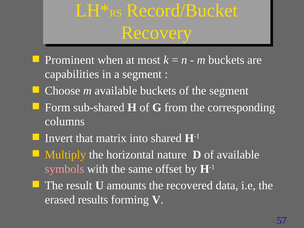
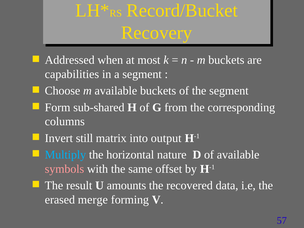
Prominent: Prominent -> Addressed
that: that -> still
shared: shared -> output
Multiply colour: yellow -> light blue
results: results -> merge
